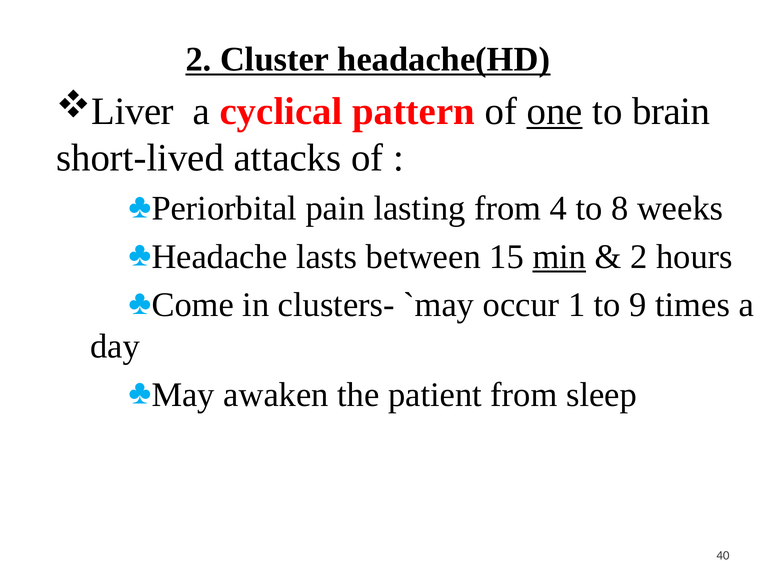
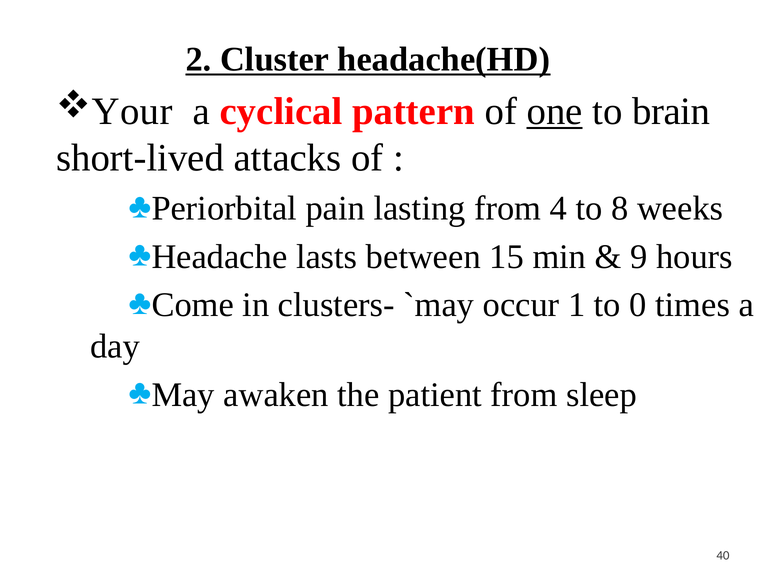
Liver: Liver -> Your
min underline: present -> none
2 at (639, 257): 2 -> 9
9: 9 -> 0
